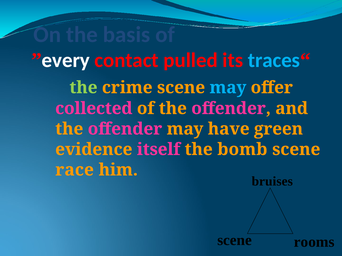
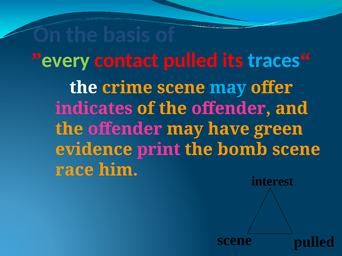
every colour: white -> light green
the at (83, 88) colour: light green -> white
collected: collected -> indicates
itself: itself -> print
bruises: bruises -> interest
scene rooms: rooms -> pulled
